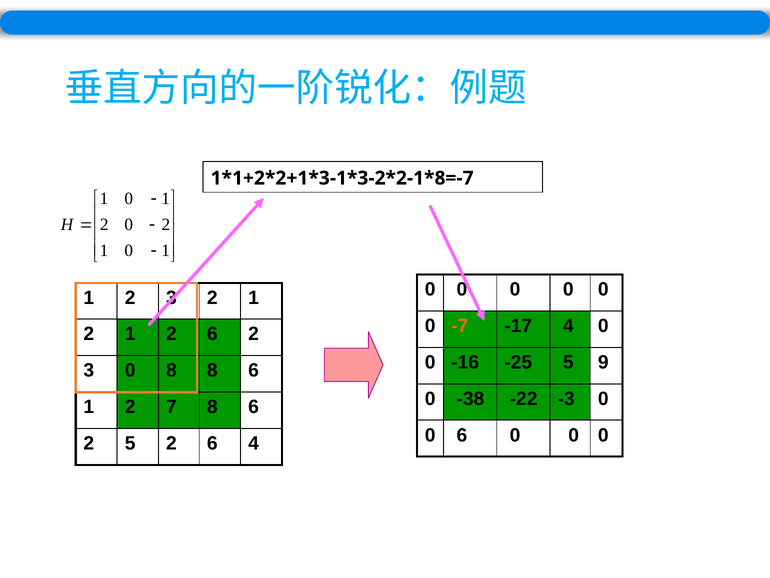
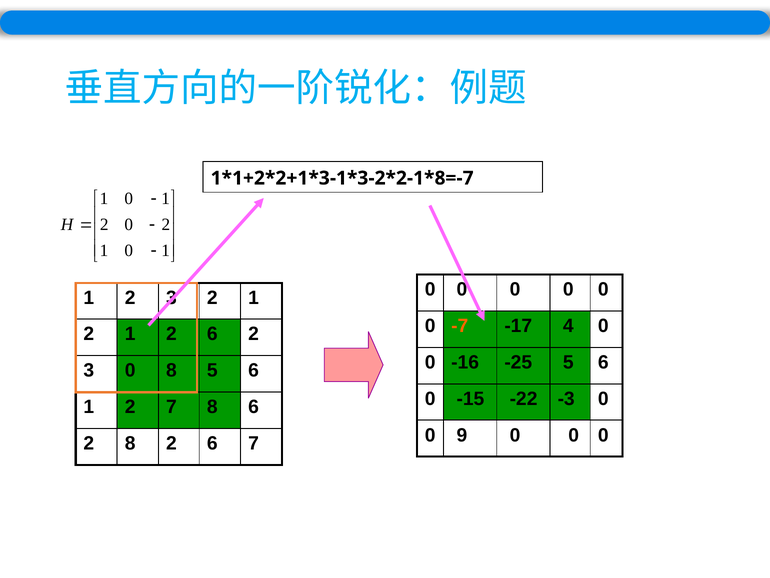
-25 5 9: 9 -> 6
8 8: 8 -> 5
-38: -38 -> -15
0 6: 6 -> 9
2 5: 5 -> 8
6 4: 4 -> 7
